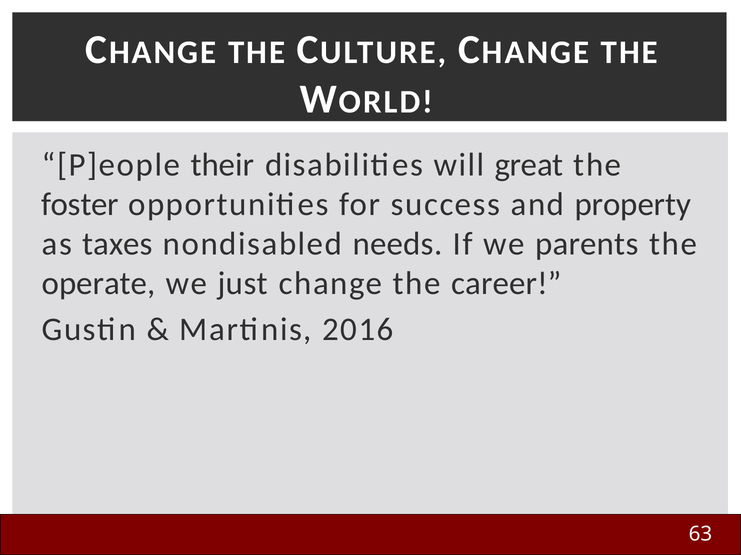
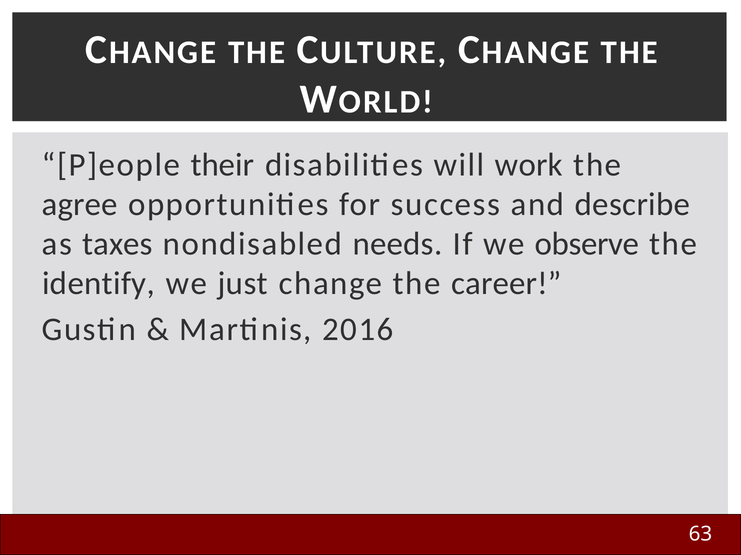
great: great -> work
foster: foster -> agree
property: property -> describe
parents: parents -> observe
operate: operate -> identify
